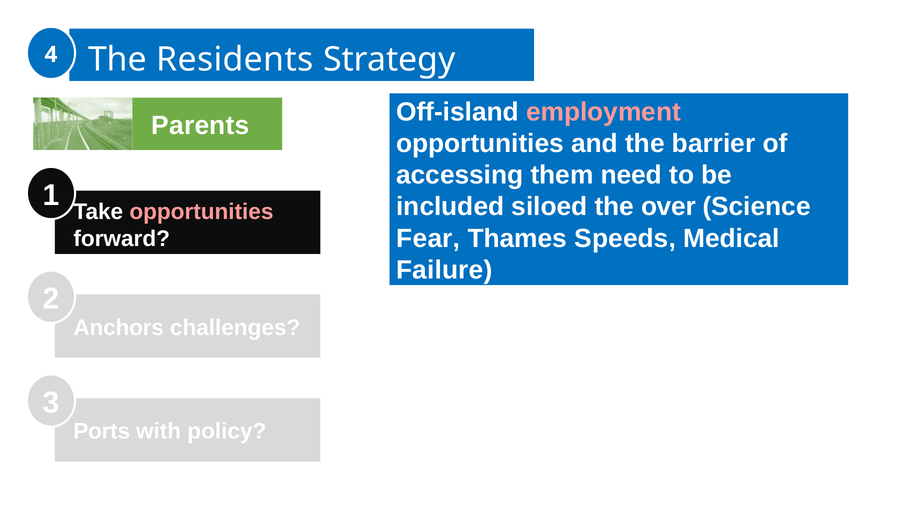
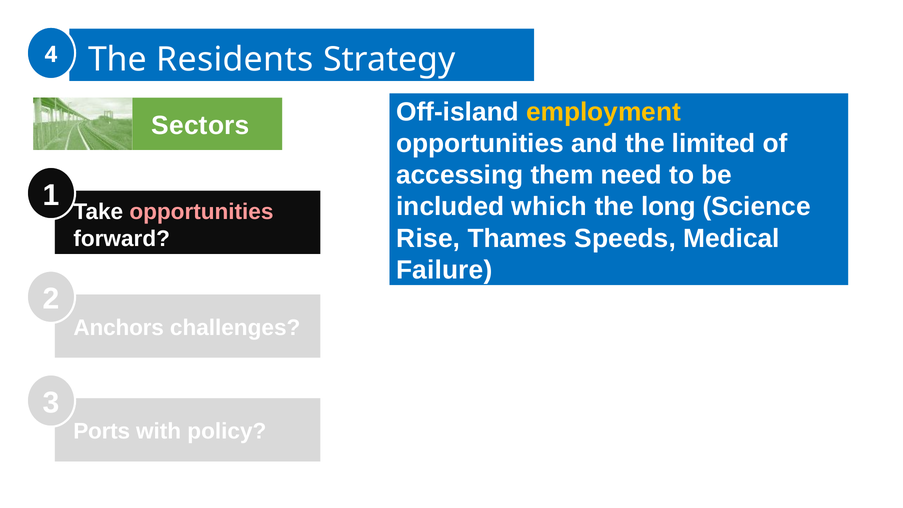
employment colour: pink -> yellow
Parents: Parents -> Sectors
barrier: barrier -> limited
siloed: siloed -> which
over: over -> long
Fear: Fear -> Rise
